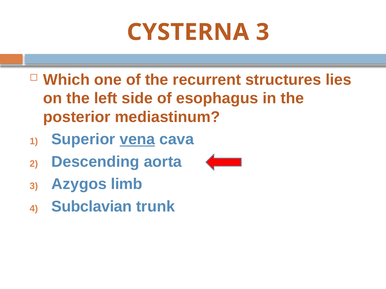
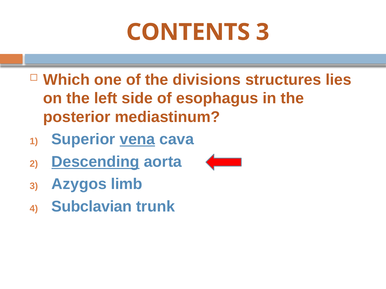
CYSTERNA: CYSTERNA -> CONTENTS
recurrent: recurrent -> divisions
Descending underline: none -> present
